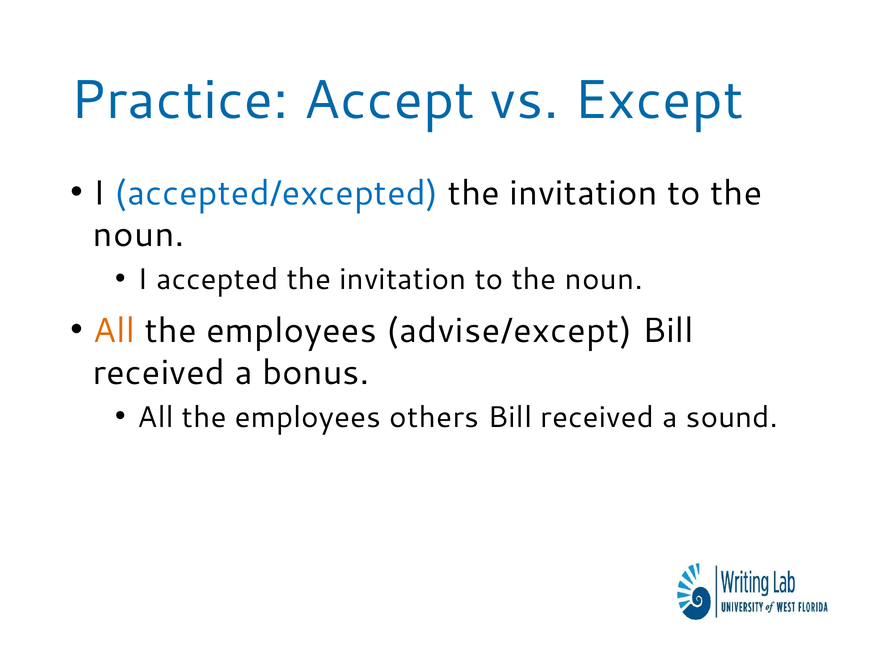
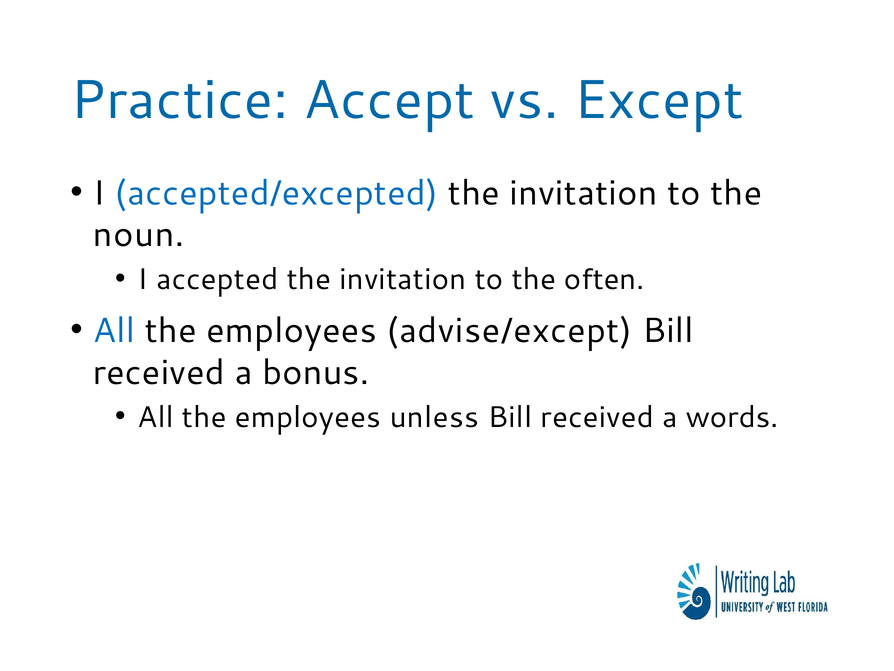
noun at (604, 279): noun -> often
All at (114, 331) colour: orange -> blue
others: others -> unless
sound: sound -> words
